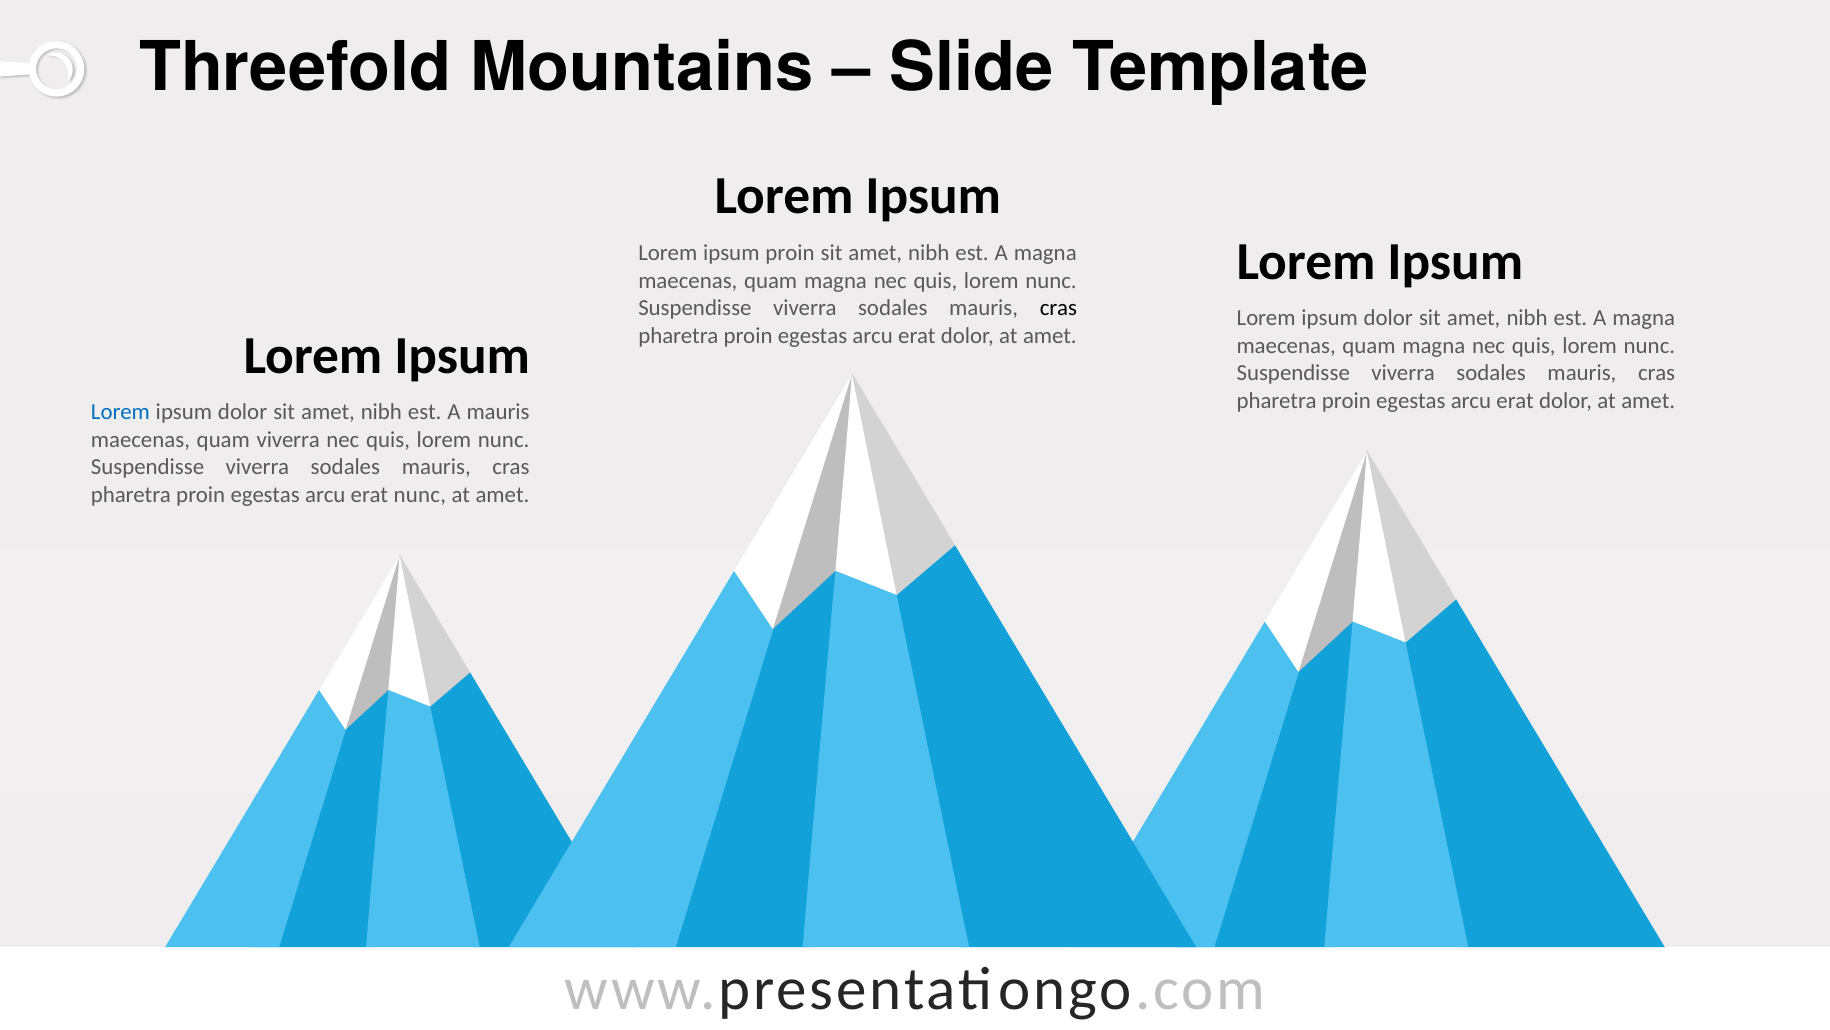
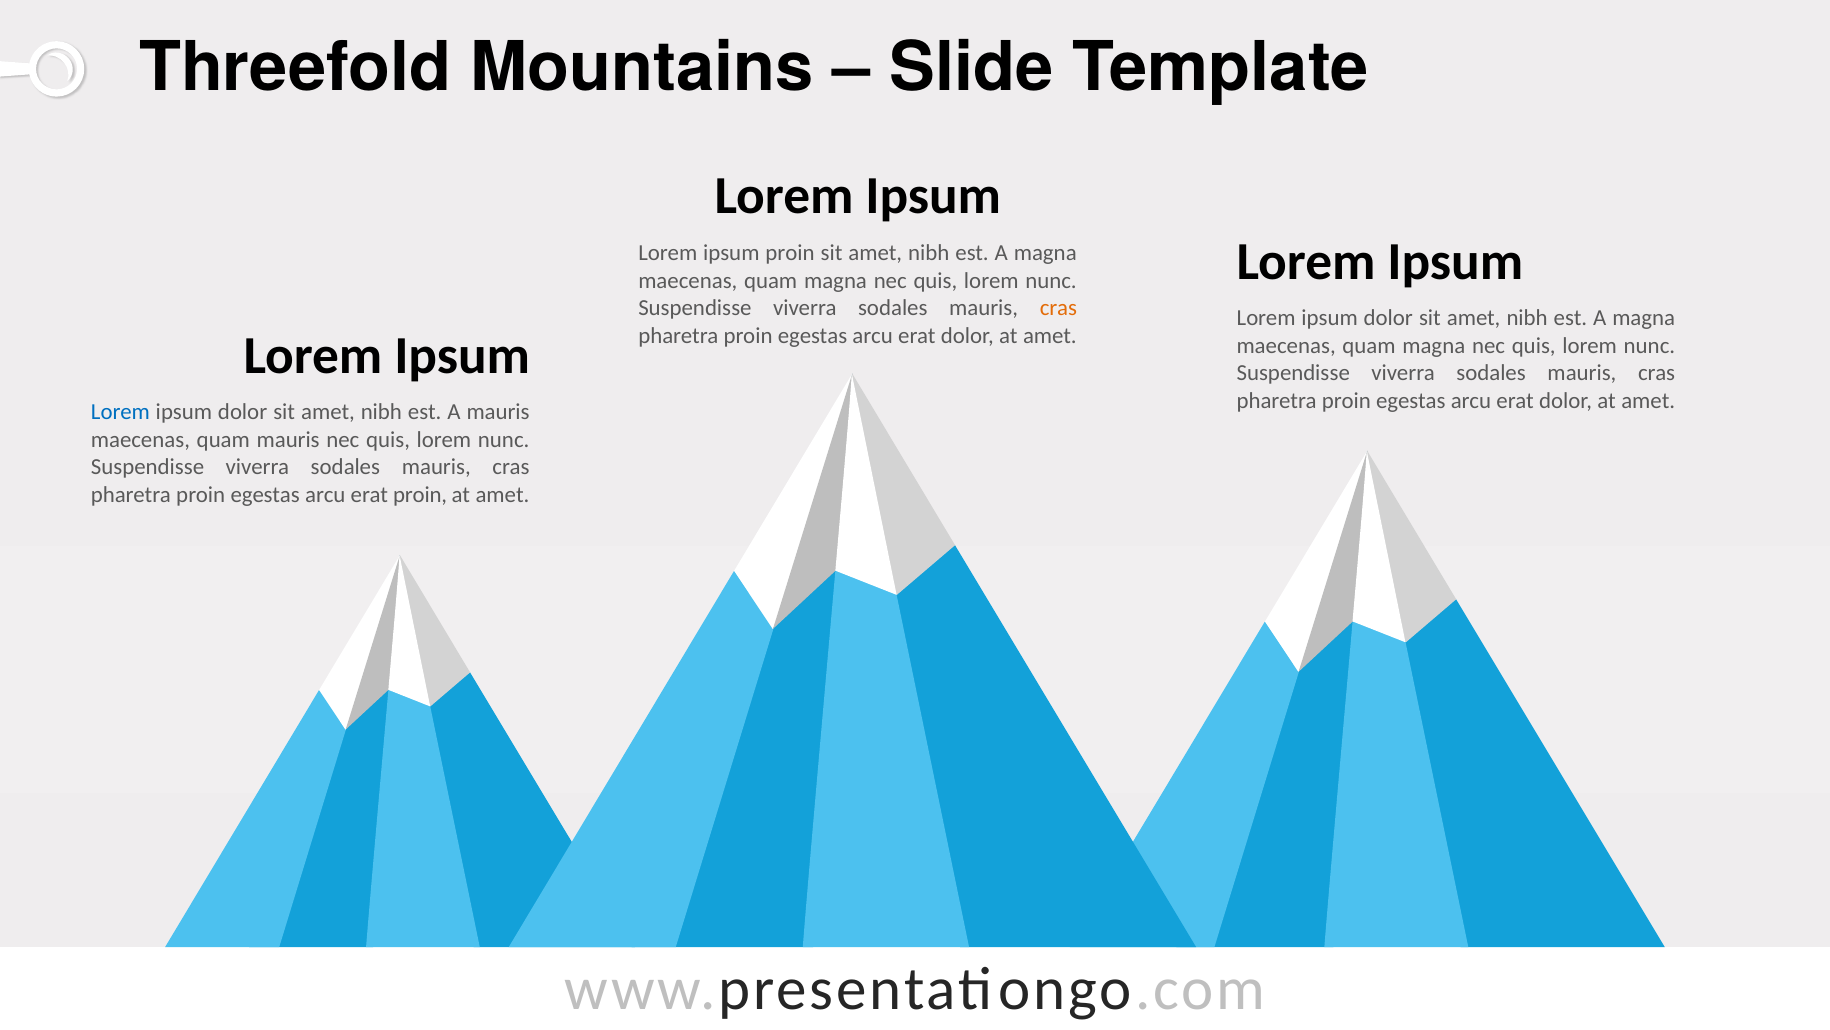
cras at (1058, 308) colour: black -> orange
quam viverra: viverra -> mauris
erat nunc: nunc -> proin
